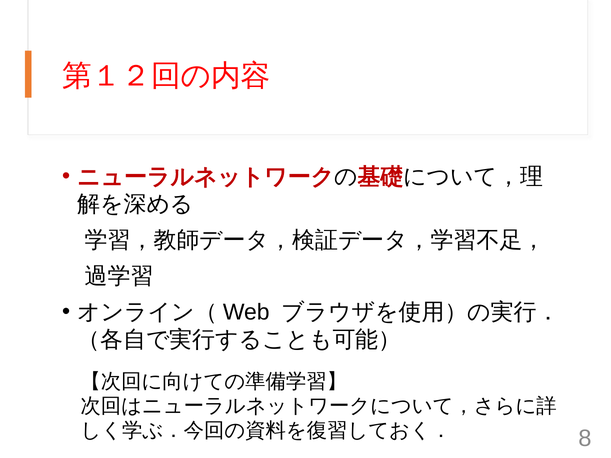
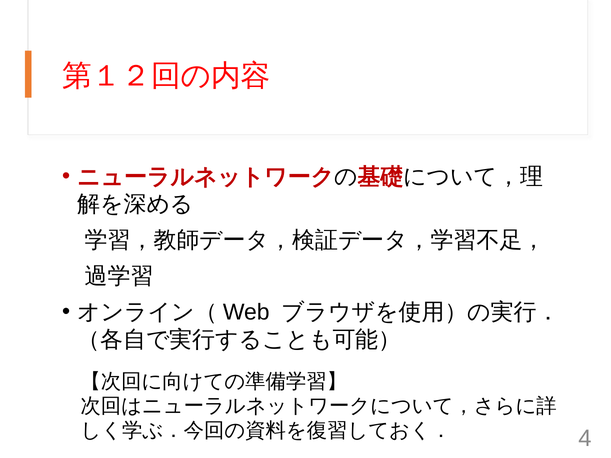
8: 8 -> 4
